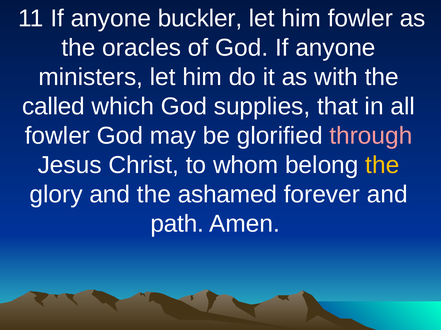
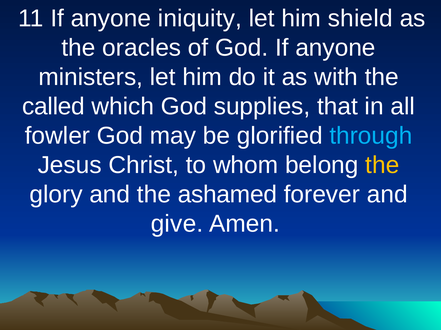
buckler: buckler -> iniquity
him fowler: fowler -> shield
through colour: pink -> light blue
path: path -> give
